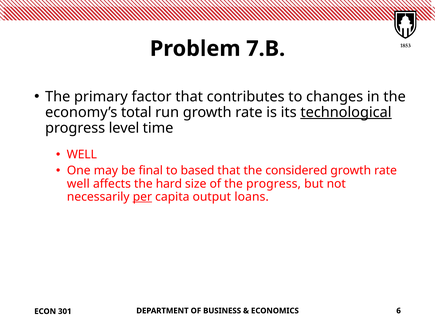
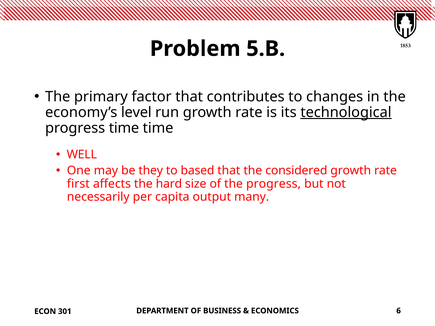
7.B: 7.B -> 5.B
total: total -> level
progress level: level -> time
final: final -> they
well at (78, 184): well -> first
per underline: present -> none
loans: loans -> many
